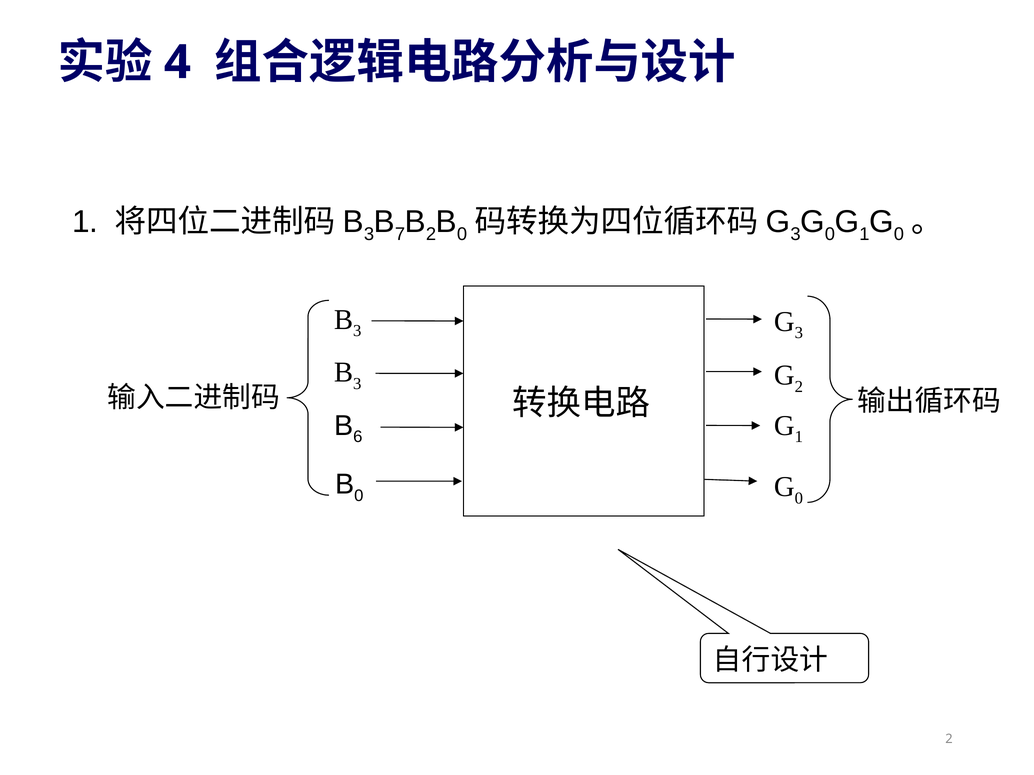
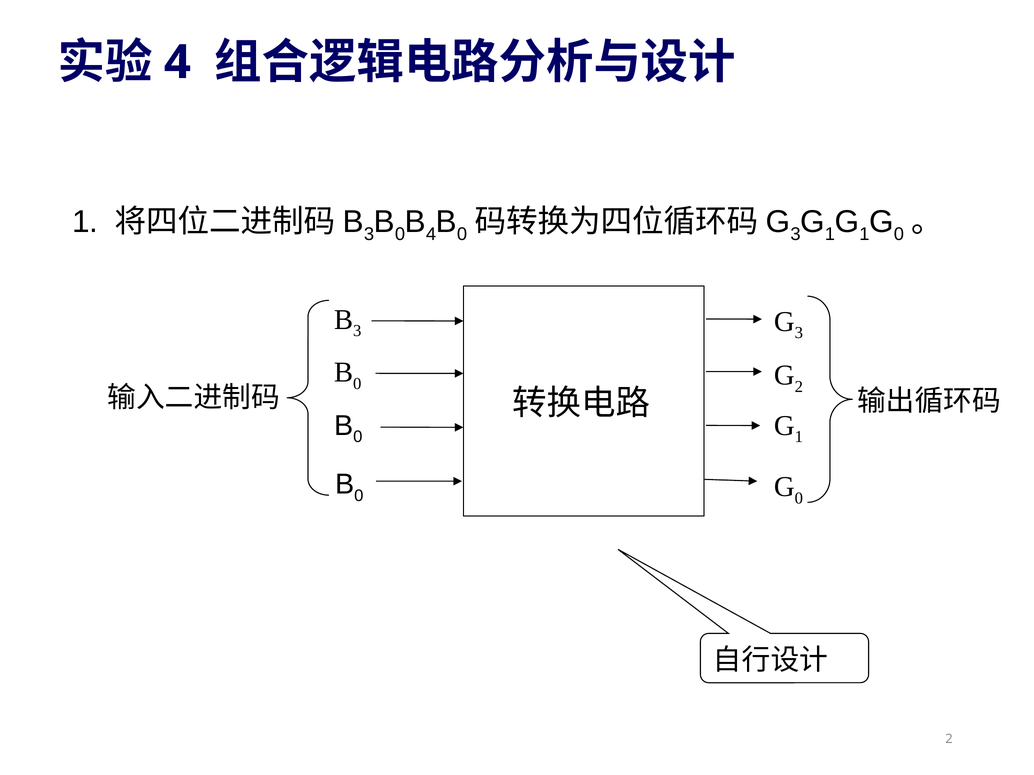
7 at (400, 234): 7 -> 0
2 at (431, 234): 2 -> 4
0 at (830, 234): 0 -> 1
3 at (357, 384): 3 -> 0
6 at (358, 437): 6 -> 0
